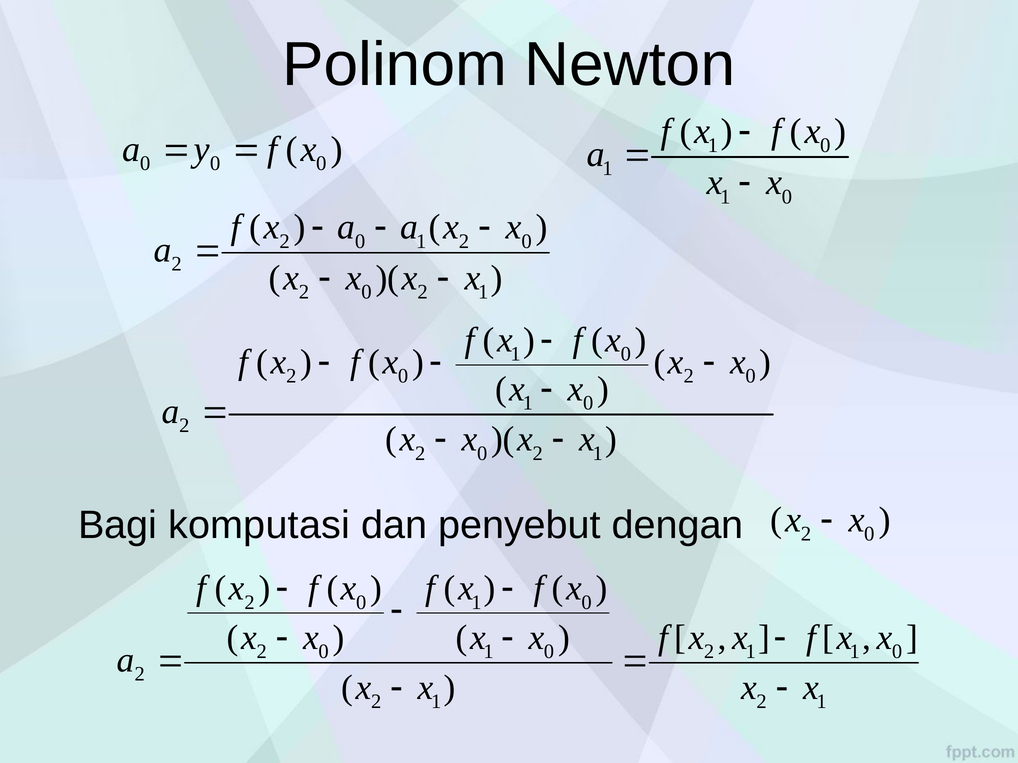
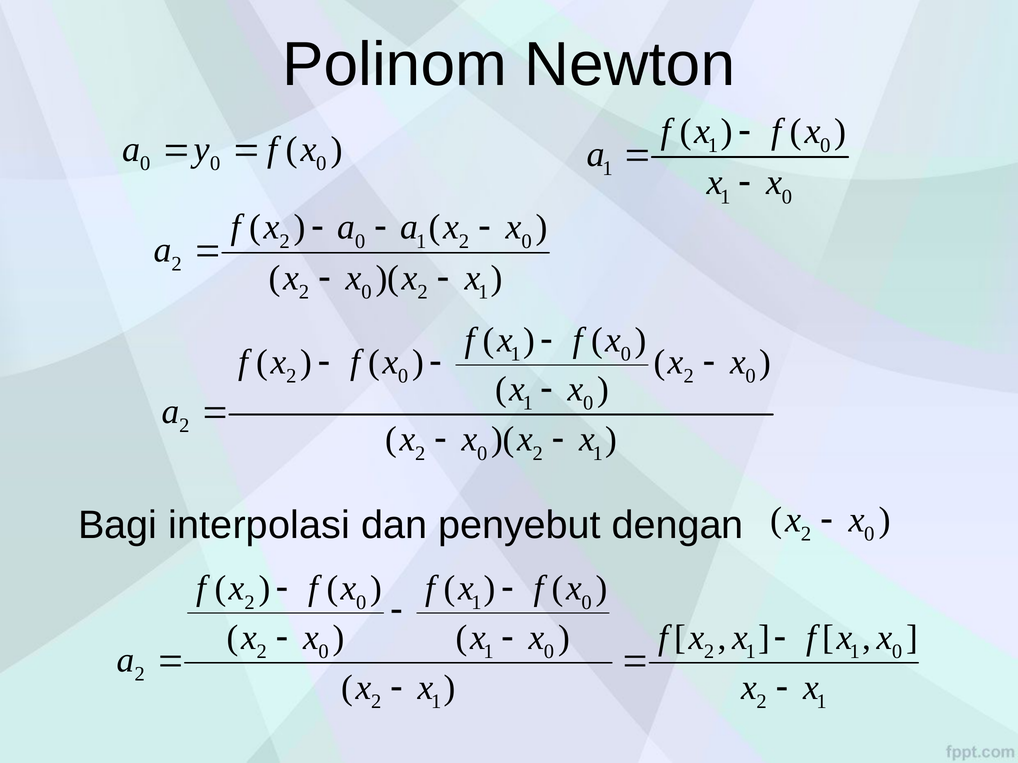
komputasi: komputasi -> interpolasi
